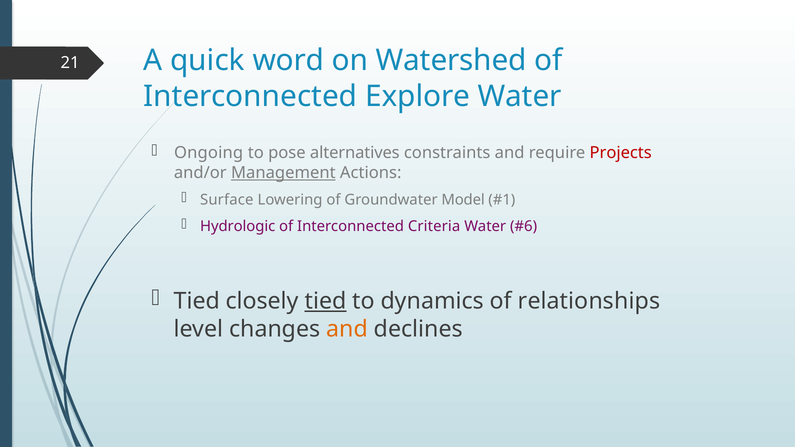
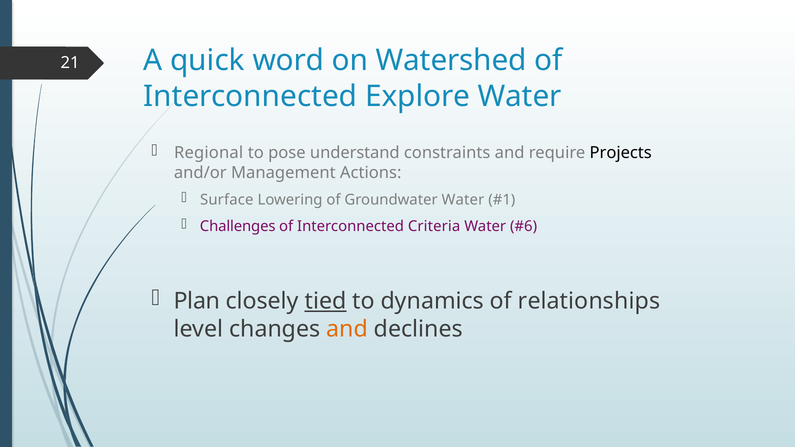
Ongoing: Ongoing -> Regional
alternatives: alternatives -> understand
Projects colour: red -> black
Management underline: present -> none
Groundwater Model: Model -> Water
Hydrologic: Hydrologic -> Challenges
Tied at (197, 301): Tied -> Plan
